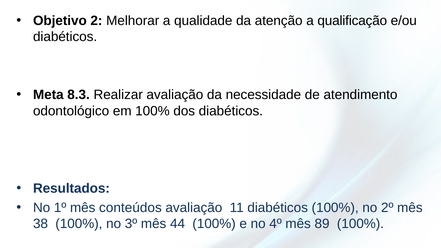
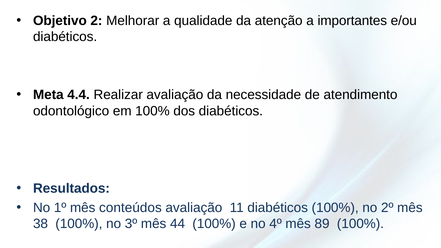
qualificação: qualificação -> importantes
8.3: 8.3 -> 4.4
